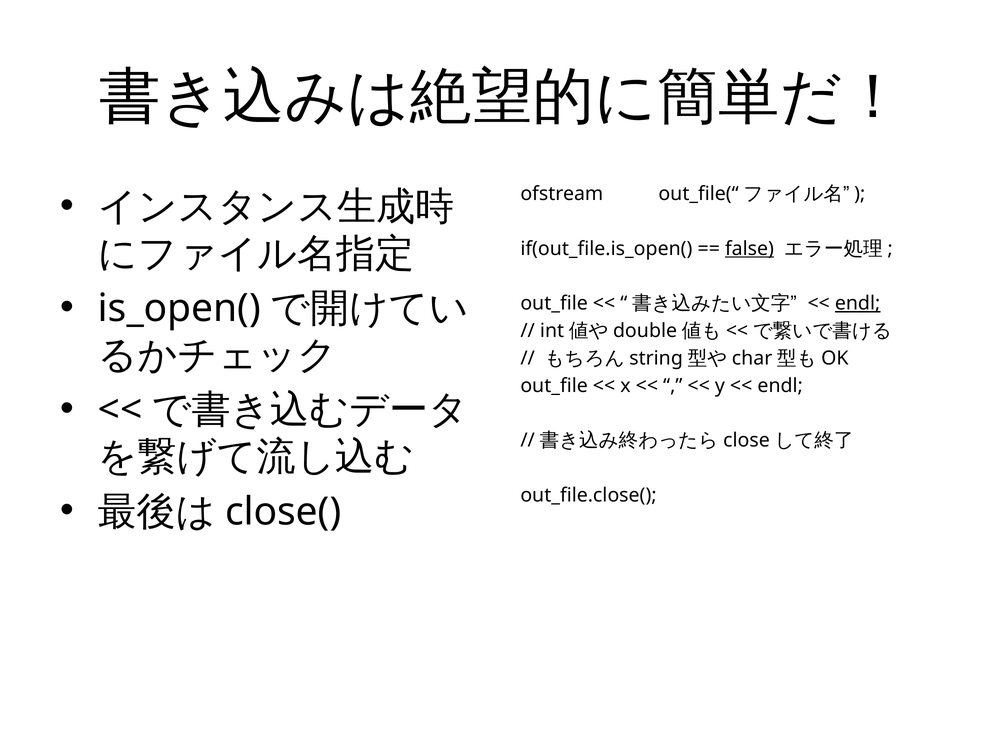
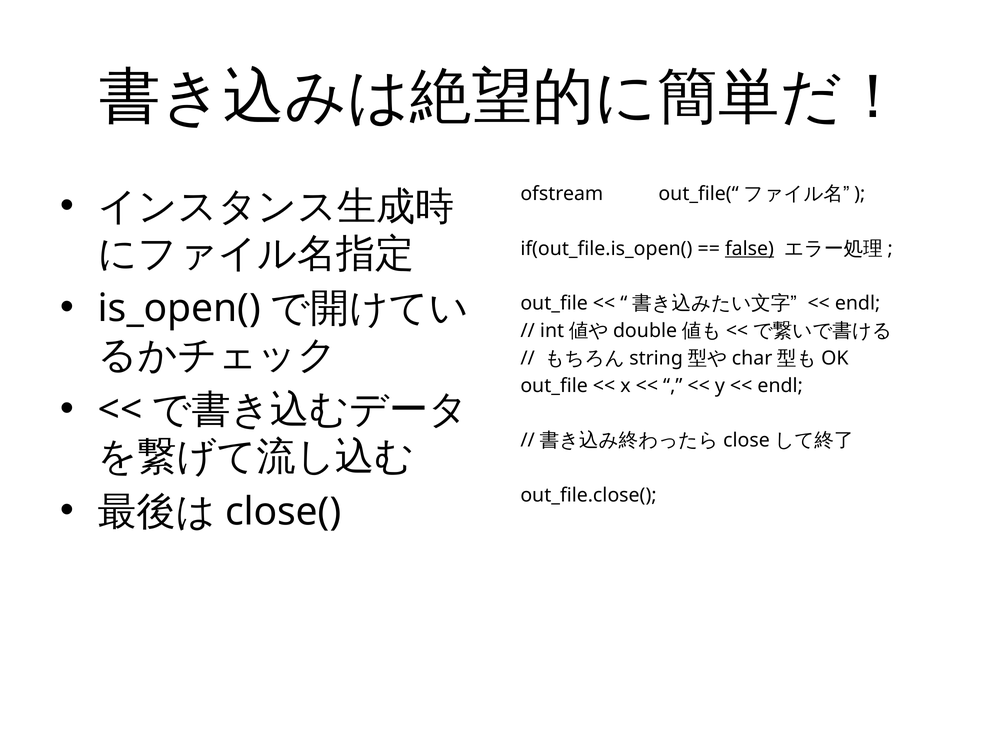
endl at (858, 303) underline: present -> none
